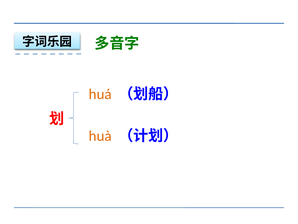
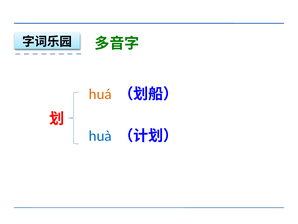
huà colour: orange -> blue
